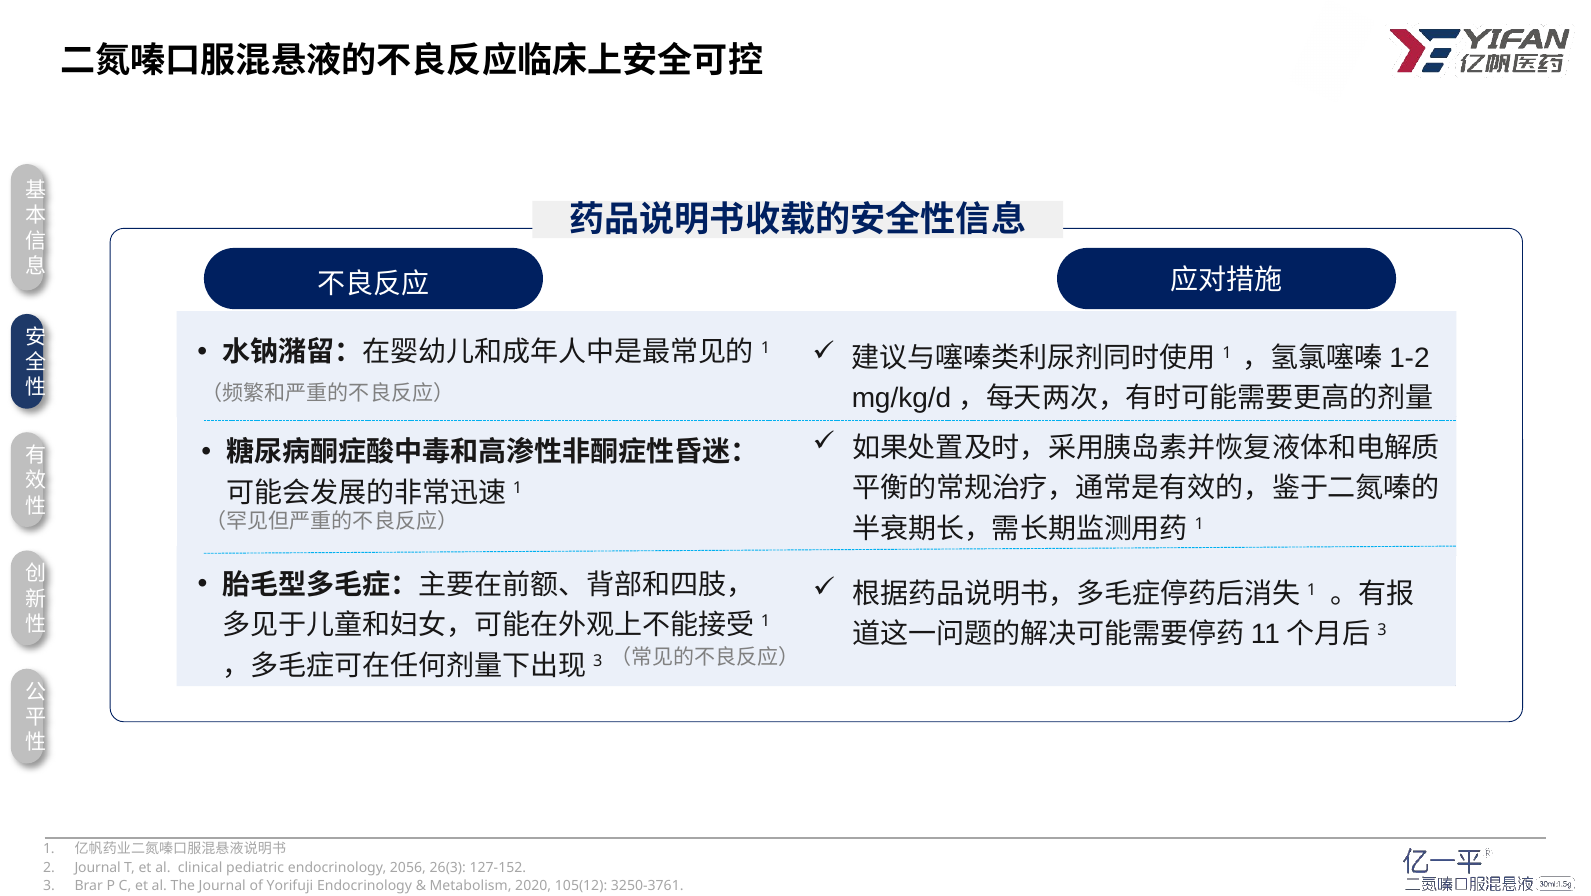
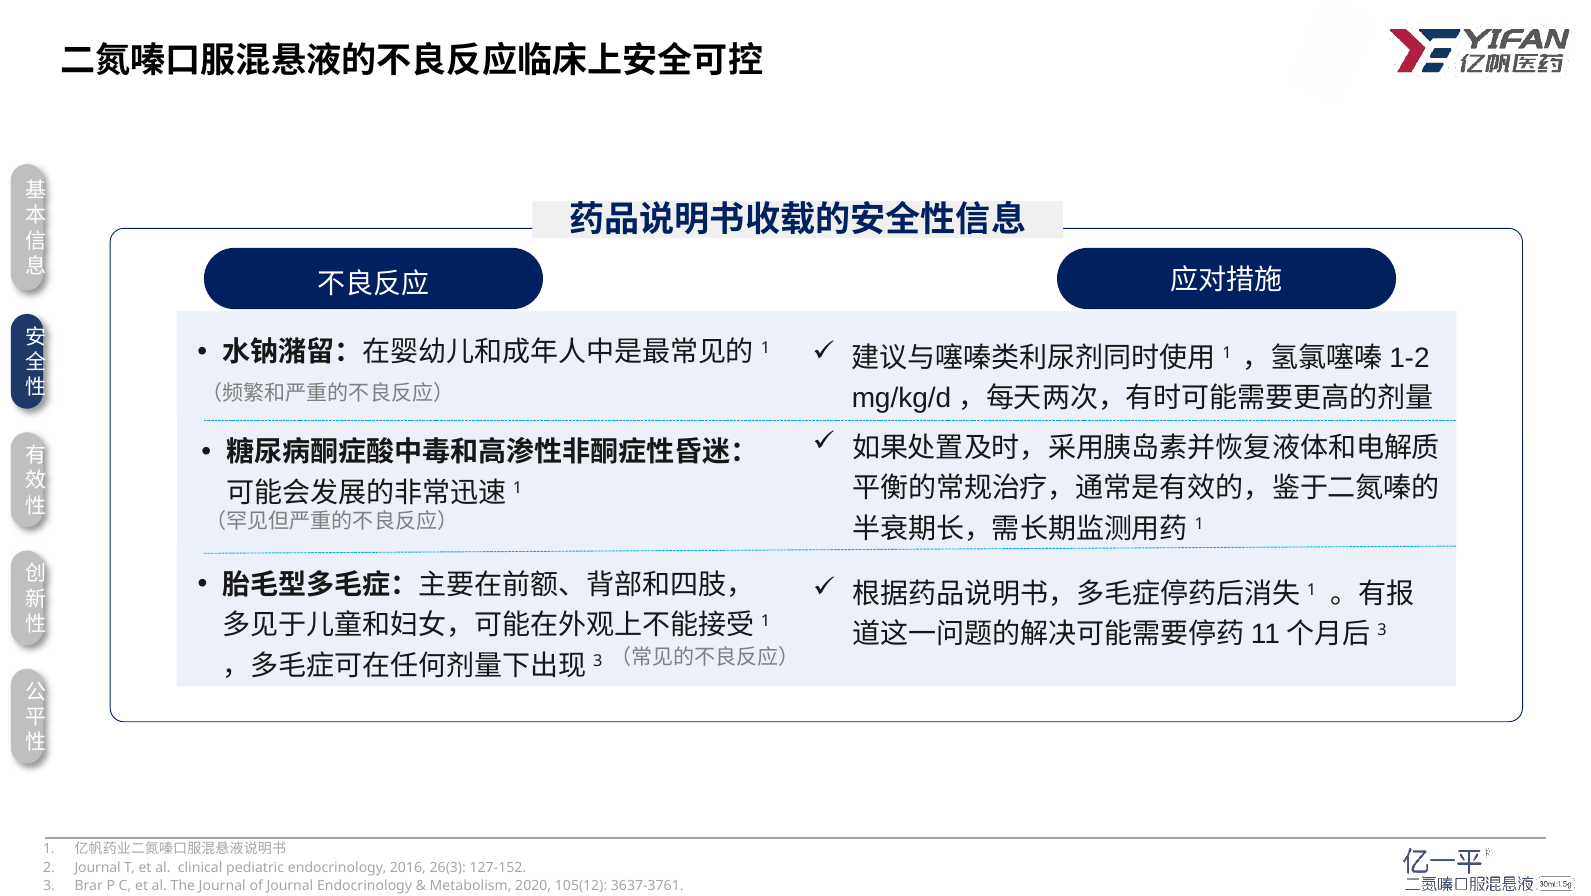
2056: 2056 -> 2016
of Yorifuji: Yorifuji -> Journal
3250-3761: 3250-3761 -> 3637-3761
